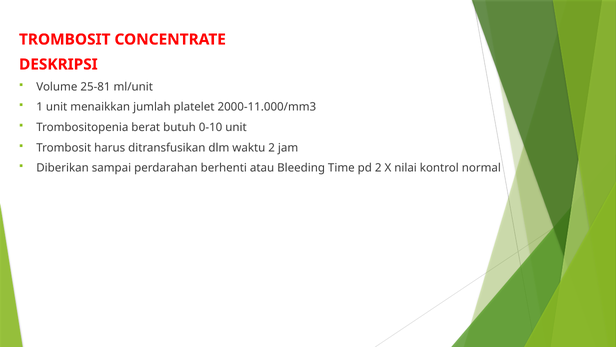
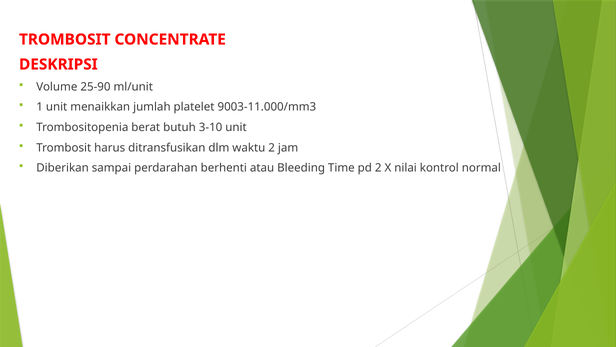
25-81: 25-81 -> 25-90
2000-11.000/mm3: 2000-11.000/mm3 -> 9003-11.000/mm3
0-10: 0-10 -> 3-10
